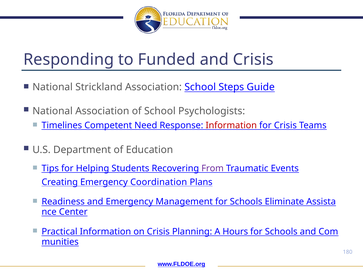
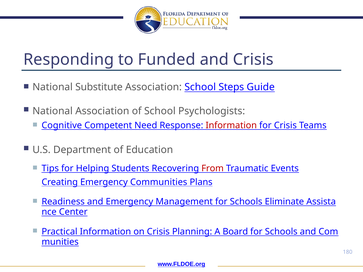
Strickland: Strickland -> Substitute
Timelines: Timelines -> Cognitive
From colour: purple -> red
Coordination: Coordination -> Communities
Hours: Hours -> Board
